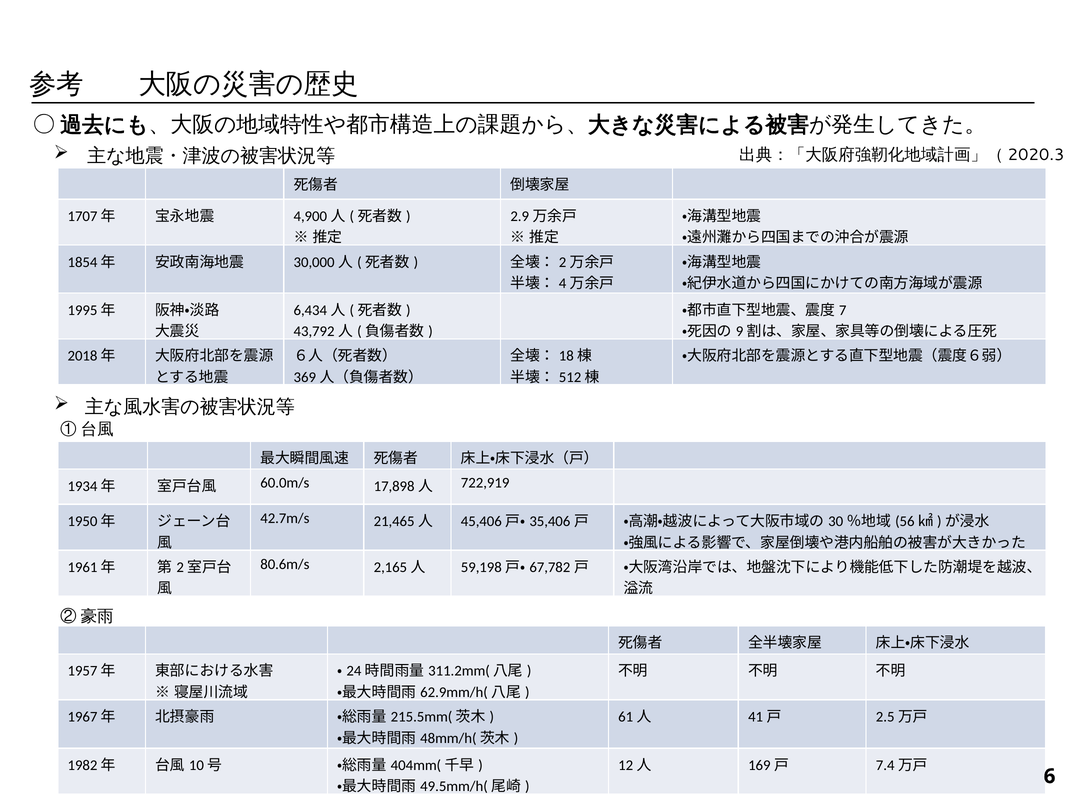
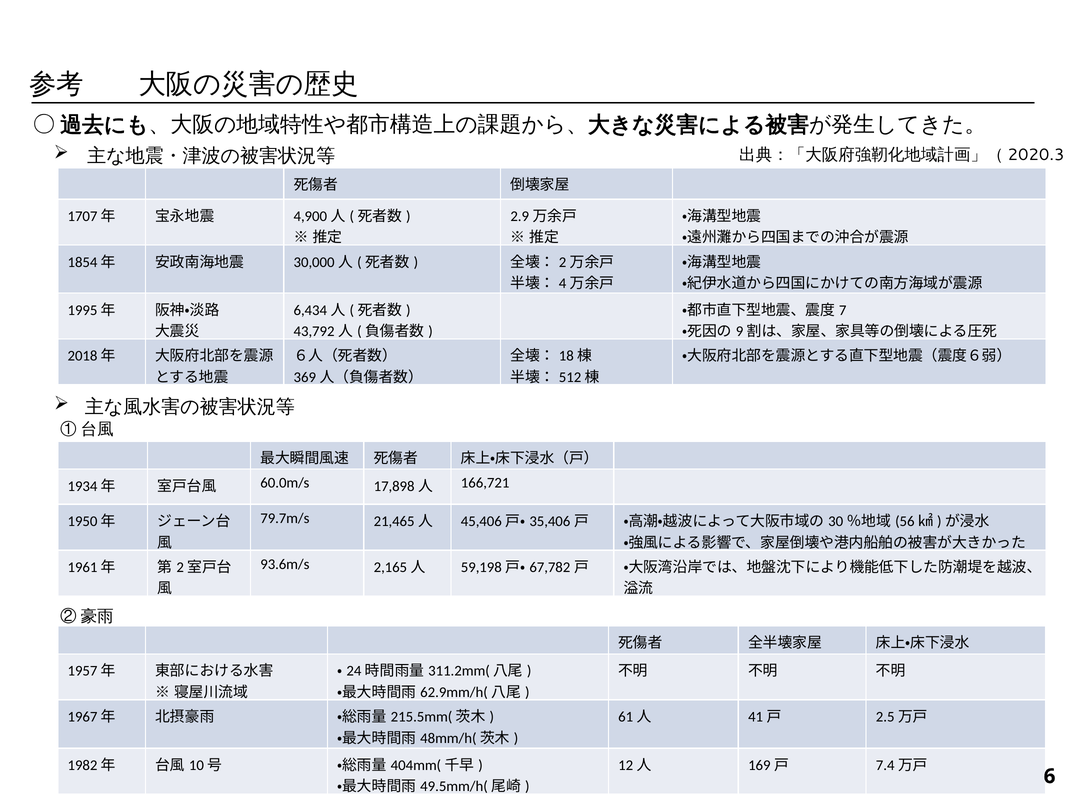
722,919: 722,919 -> 166,721
42.7m/s: 42.7m/s -> 79.7m/s
80.6m/s: 80.6m/s -> 93.6m/s
